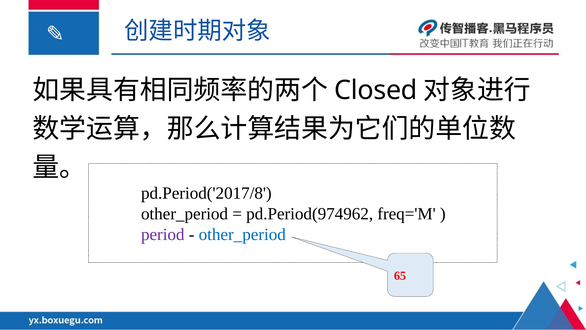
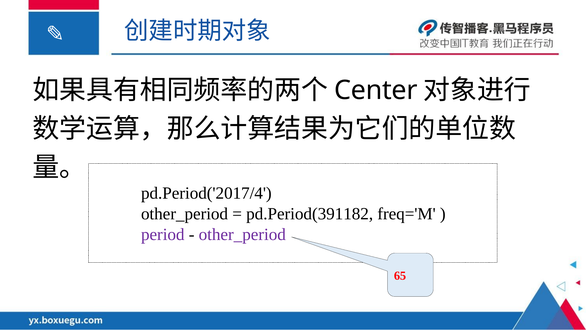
Closed: Closed -> Center
pd.Period('2017/8: pd.Period('2017/8 -> pd.Period('2017/4
pd.Period(974962: pd.Period(974962 -> pd.Period(391182
other_period at (242, 234) colour: blue -> purple
